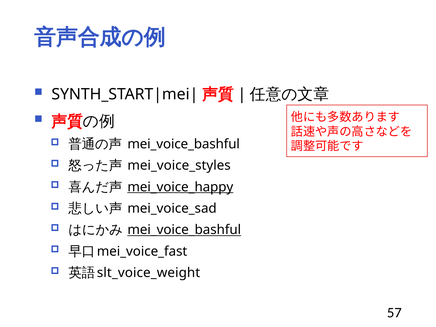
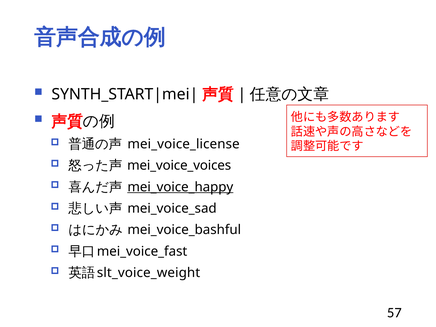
mei_voice_bashful at (184, 144): mei_voice_bashful -> mei_voice_license
mei_voice_styles: mei_voice_styles -> mei_voice_voices
mei_voice_bashful at (184, 230) underline: present -> none
